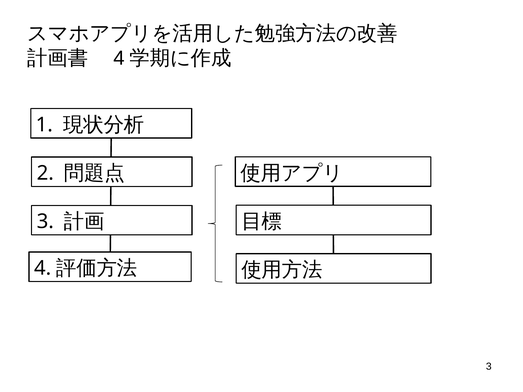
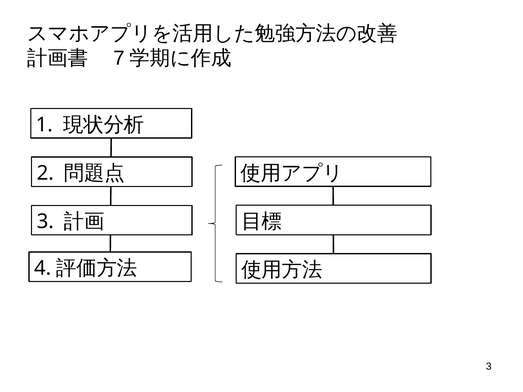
4 at (119, 58): 4 -> 7
